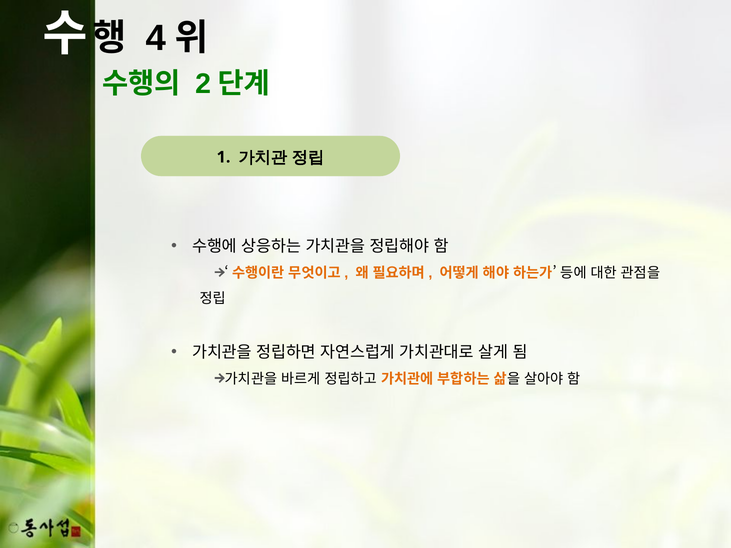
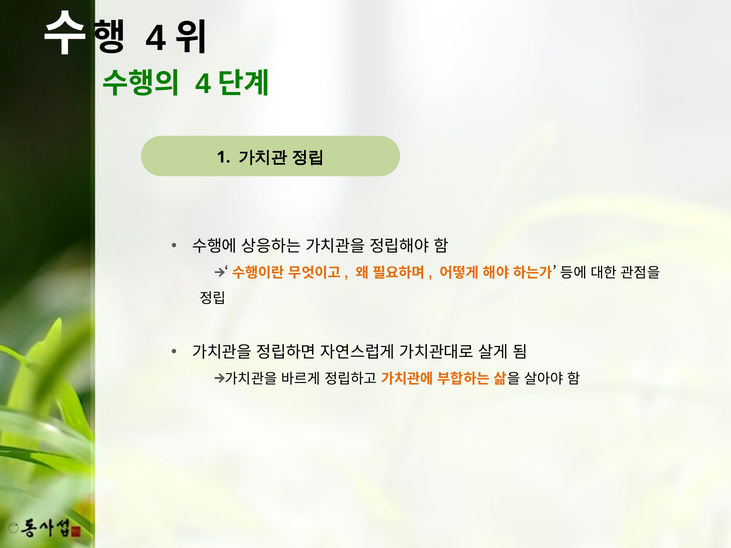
2 at (203, 84): 2 -> 4
